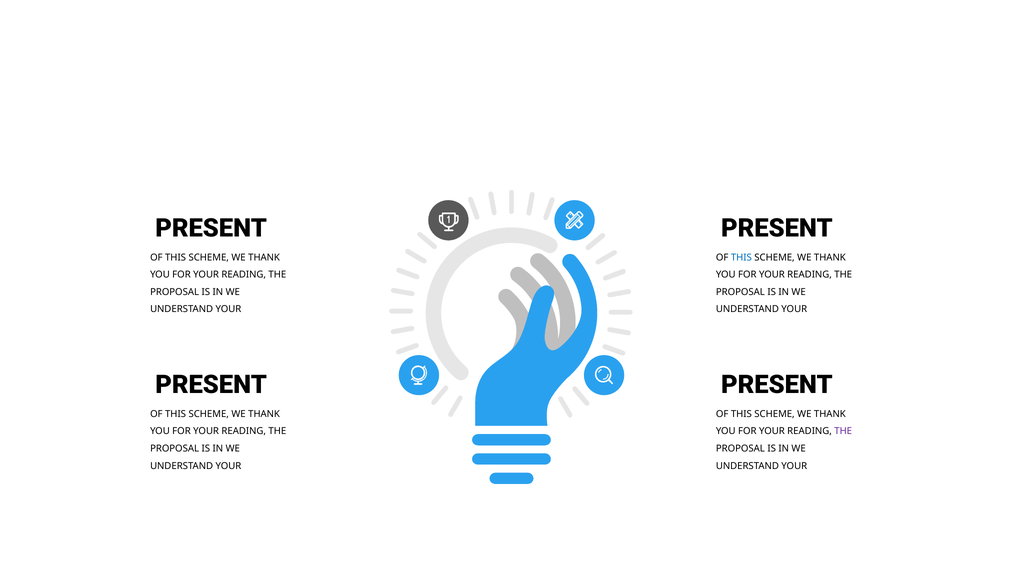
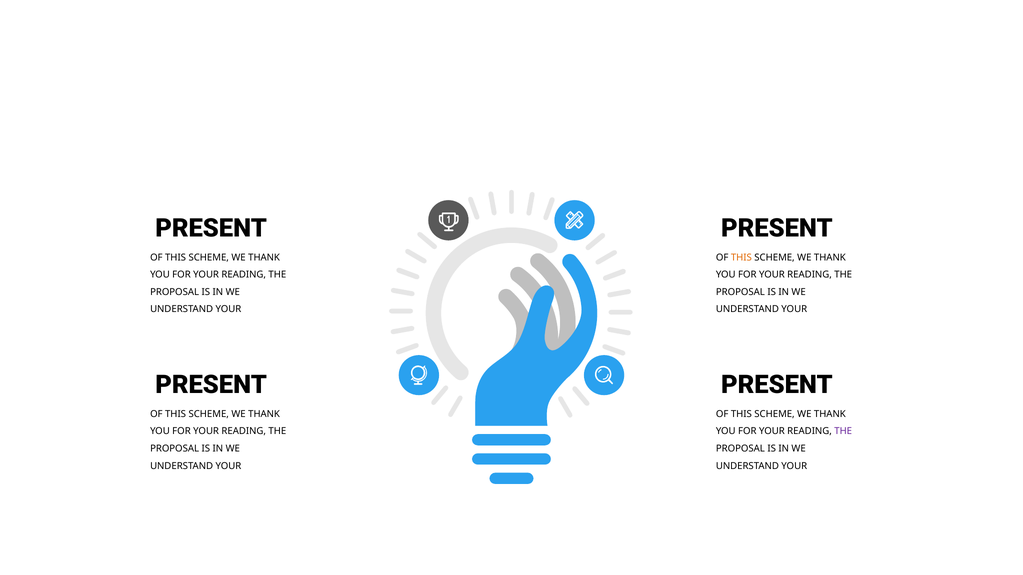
THIS at (741, 258) colour: blue -> orange
